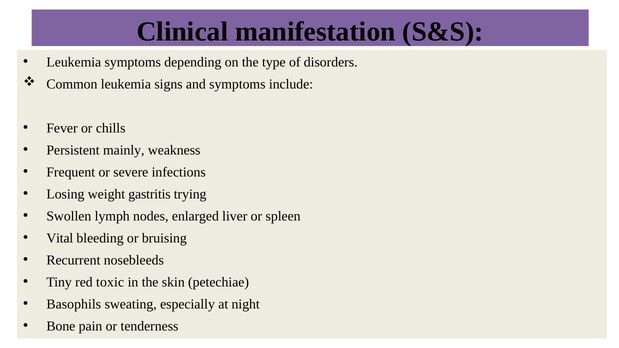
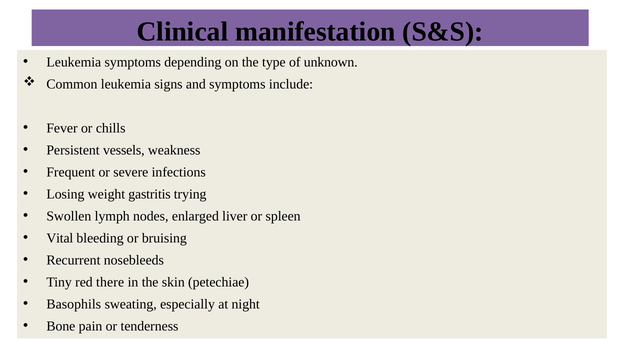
disorders: disorders -> unknown
mainly: mainly -> vessels
toxic: toxic -> there
